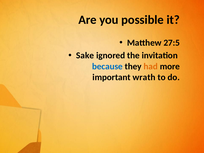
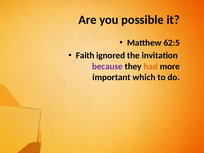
27:5: 27:5 -> 62:5
Sake: Sake -> Faith
because colour: blue -> purple
wrath: wrath -> which
